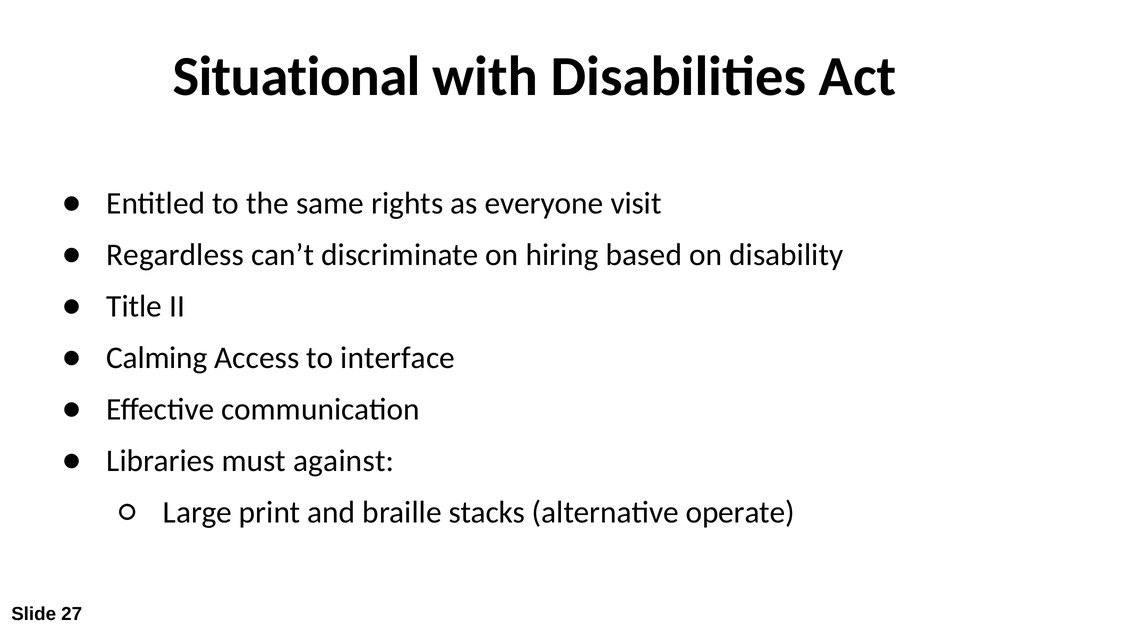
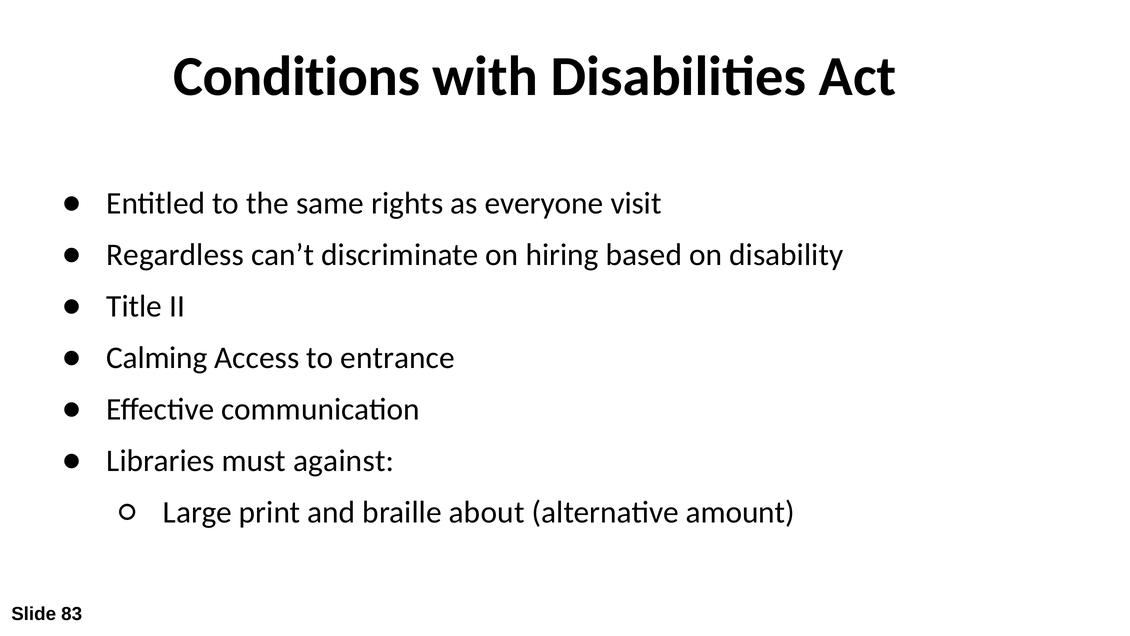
Situational: Situational -> Conditions
interface: interface -> entrance
stacks: stacks -> about
operate: operate -> amount
27: 27 -> 83
